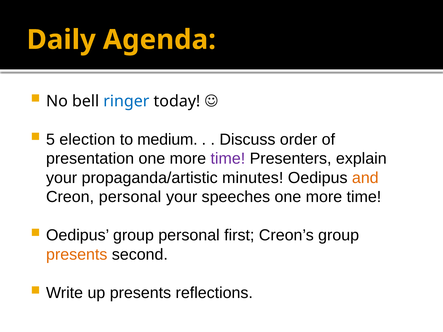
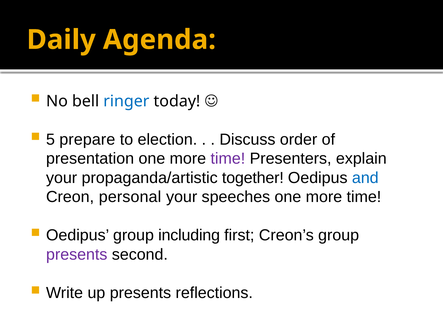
election: election -> prepare
medium: medium -> election
minutes: minutes -> together
and colour: orange -> blue
group personal: personal -> including
presents at (77, 255) colour: orange -> purple
